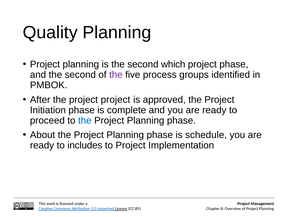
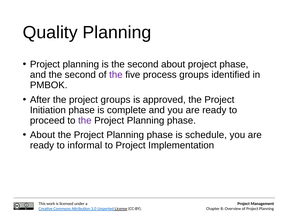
second which: which -> about
project project: project -> groups
the at (85, 120) colour: blue -> purple
includes: includes -> informal
